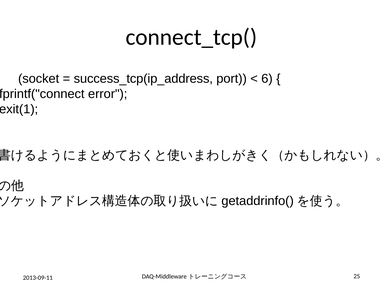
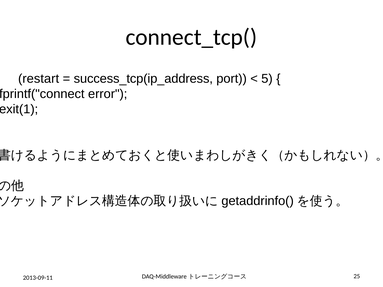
socket: socket -> restart
6: 6 -> 5
